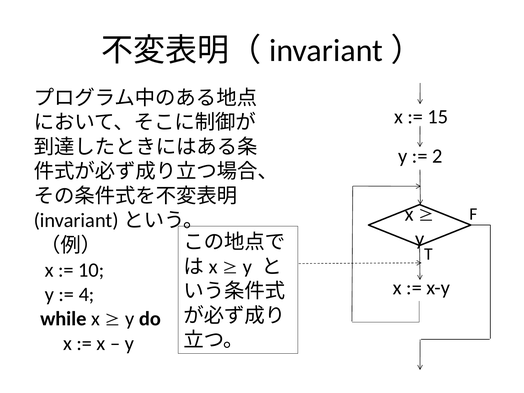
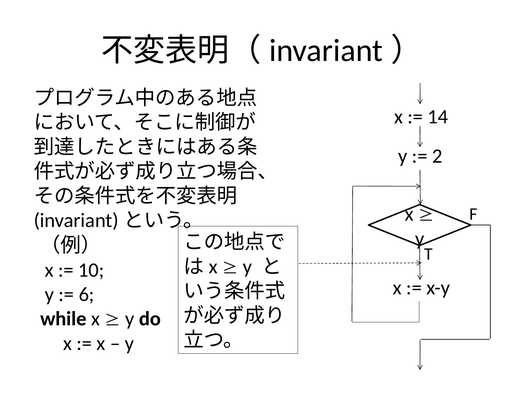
15: 15 -> 14
4: 4 -> 6
